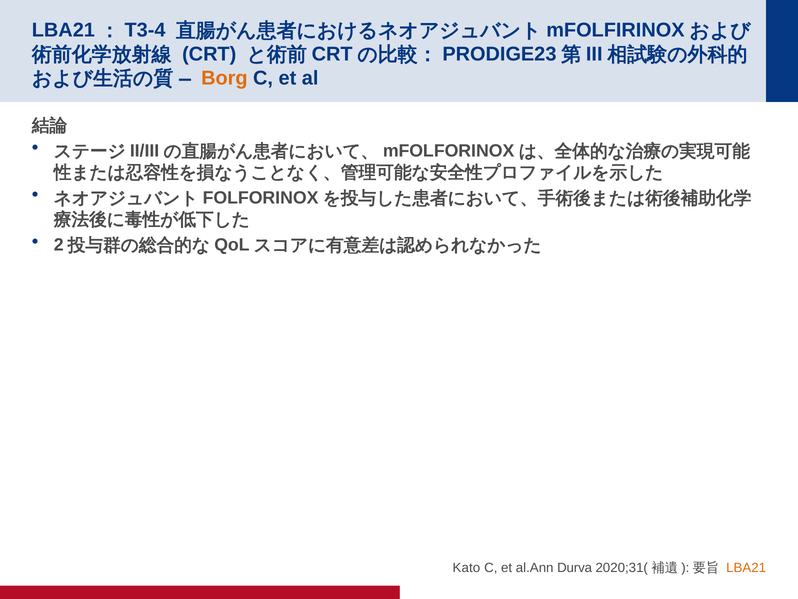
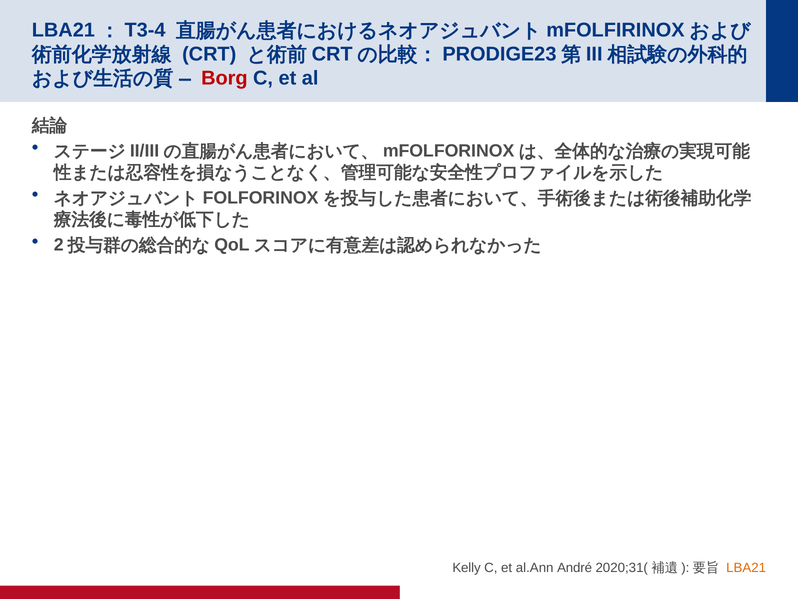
Borg colour: orange -> red
Kato: Kato -> Kelly
Durva: Durva -> André
